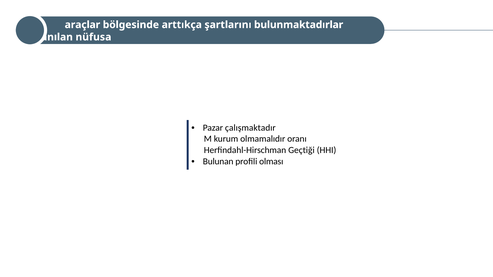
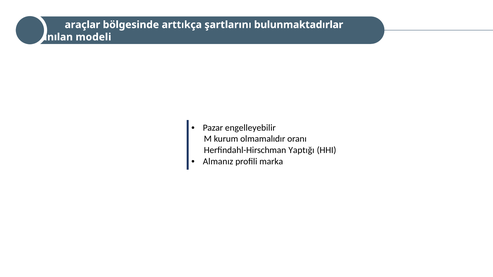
nüfusa: nüfusa -> modeli
çalışmaktadır: çalışmaktadır -> engelleyebilir
Geçtiği: Geçtiği -> Yaptığı
Bulunan: Bulunan -> Almanız
olması: olması -> marka
